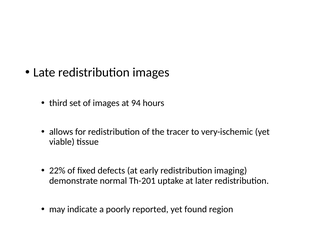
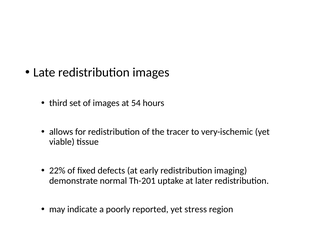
94: 94 -> 54
found: found -> stress
